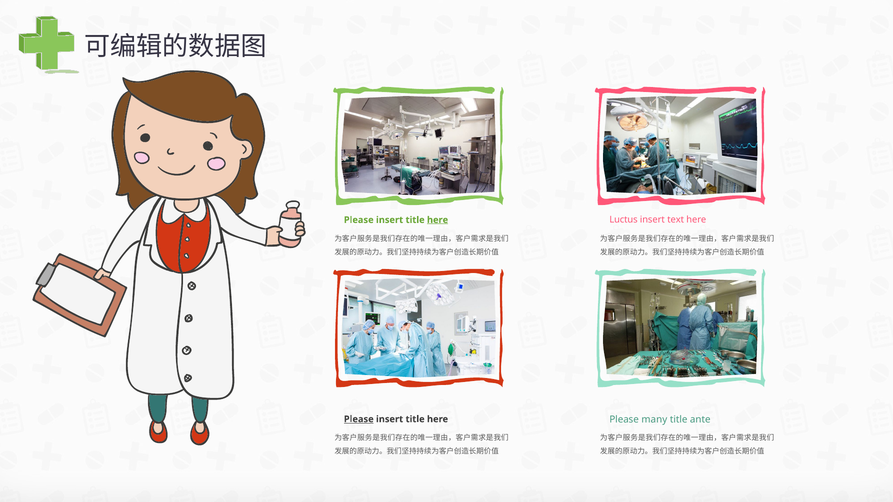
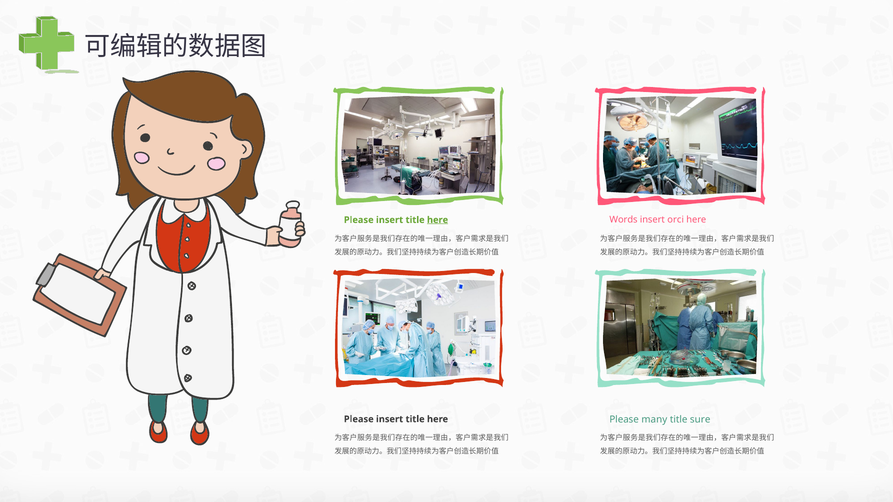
Luctus: Luctus -> Words
text: text -> orci
ante: ante -> sure
Please at (359, 419) underline: present -> none
